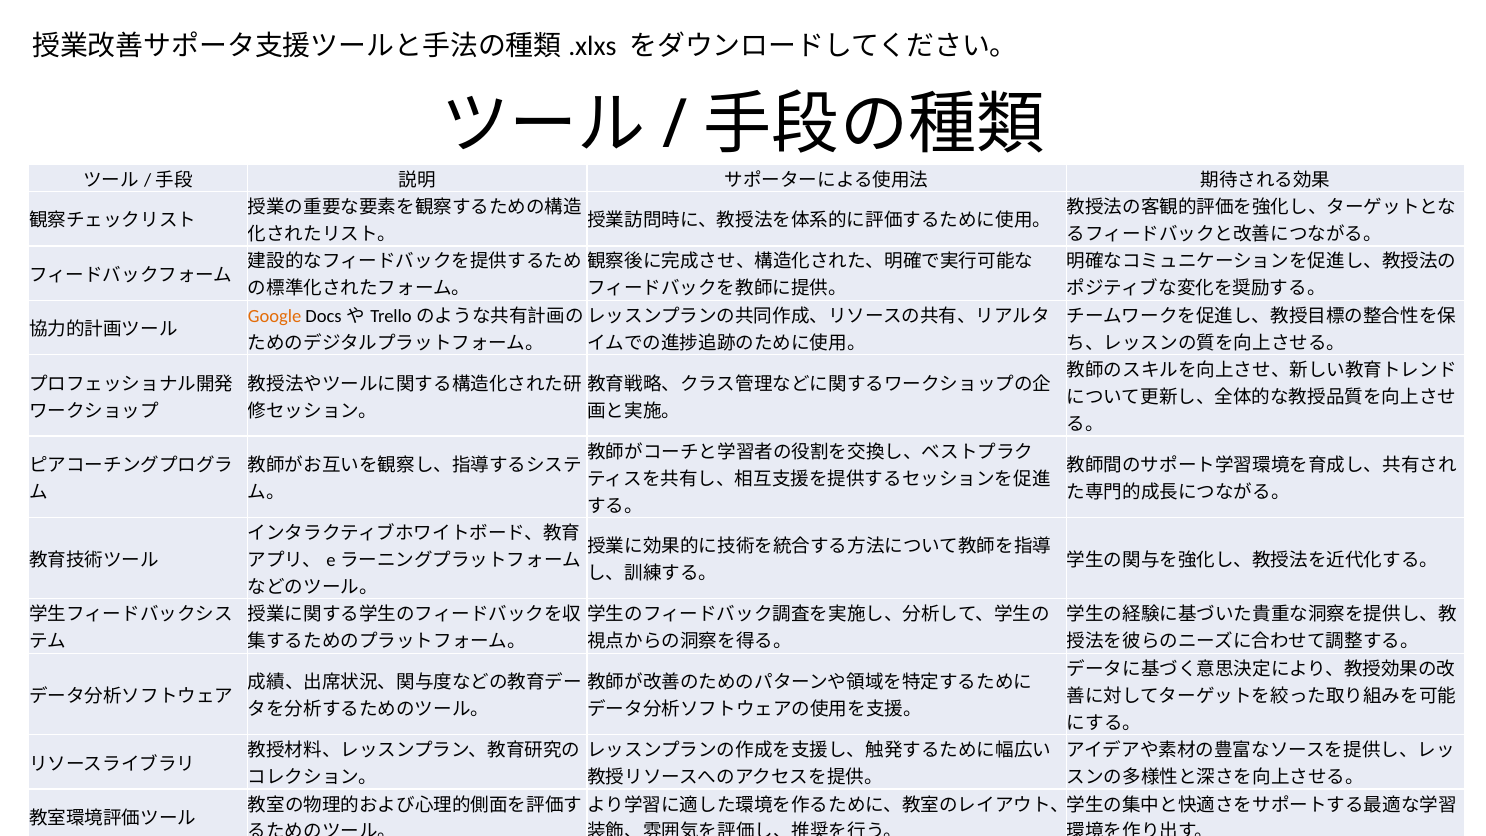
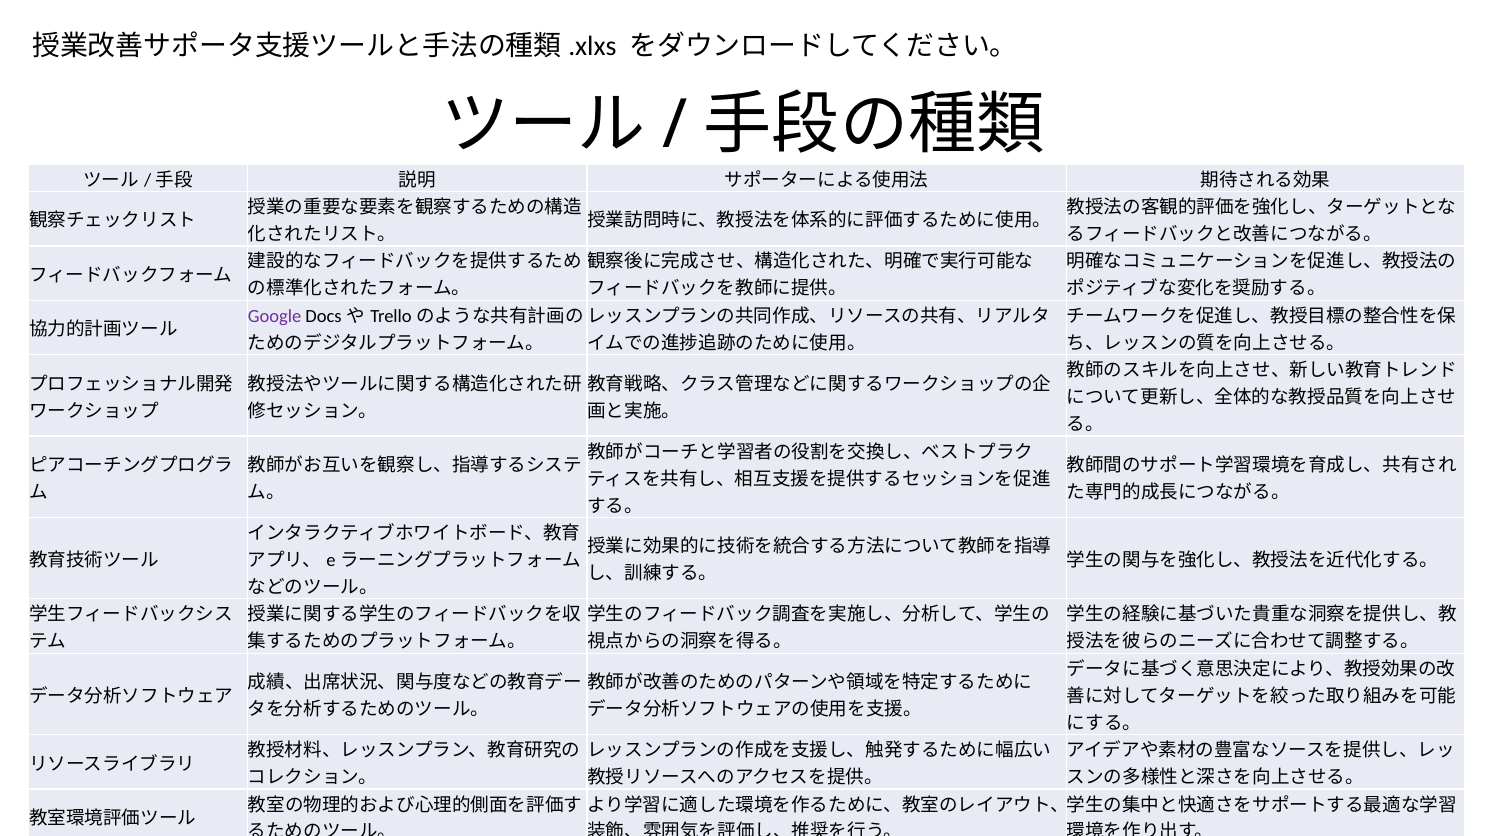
Google colour: orange -> purple
